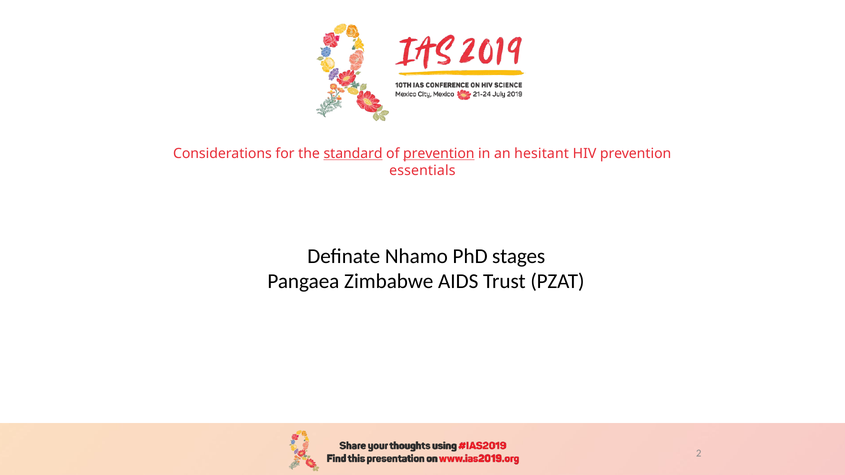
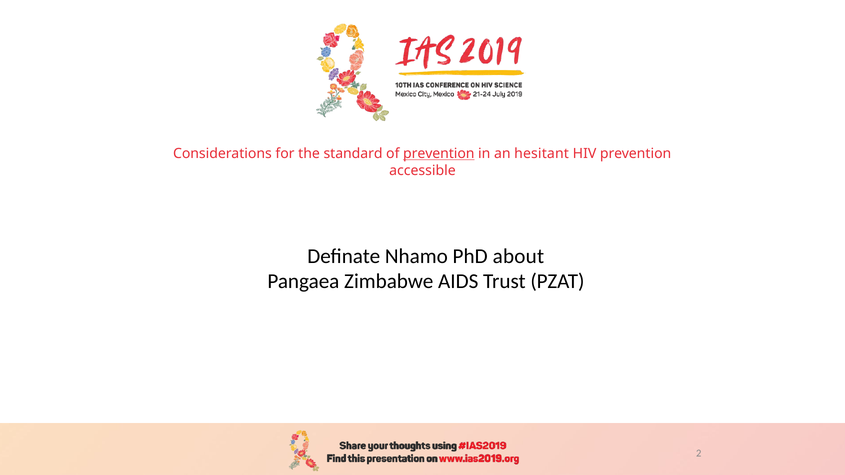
standard underline: present -> none
essentials: essentials -> accessible
stages: stages -> about
